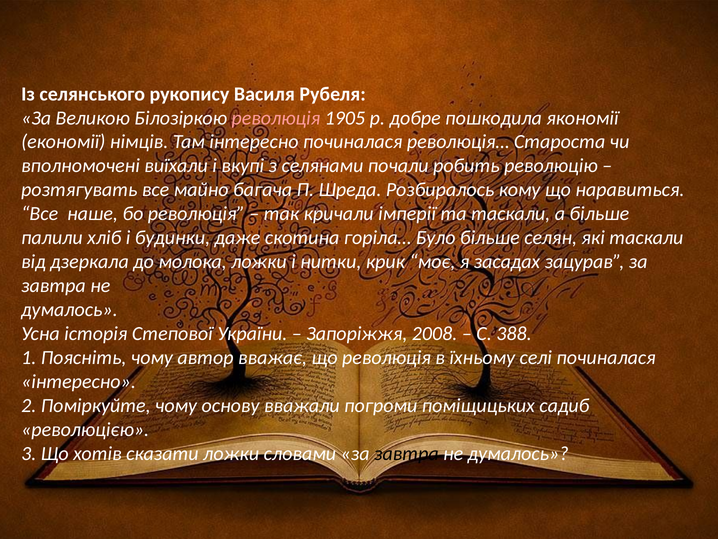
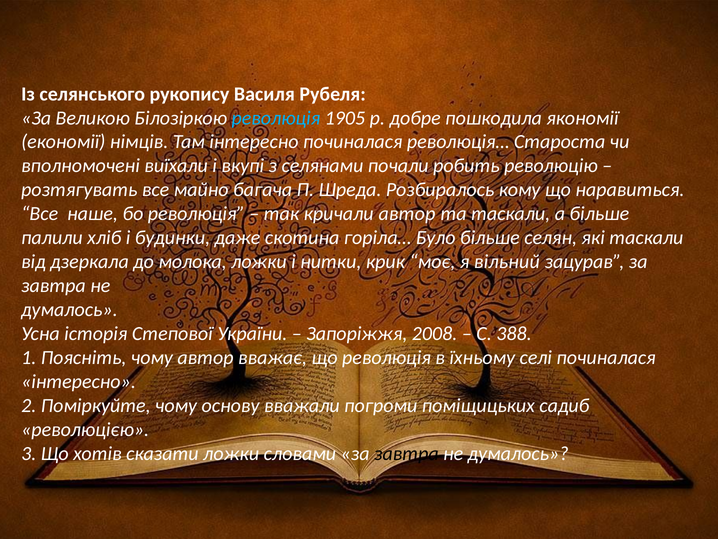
революція at (276, 118) colour: pink -> light blue
кричали імперії: імперії -> автор
засадах: засадах -> вільний
